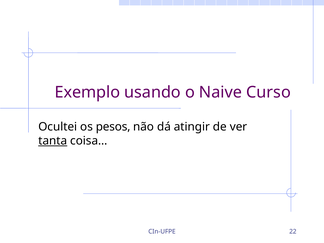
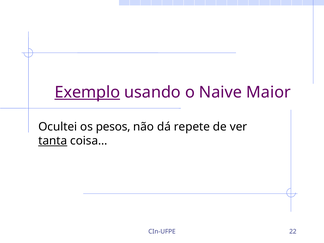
Exemplo underline: none -> present
Curso: Curso -> Maior
atingir: atingir -> repete
